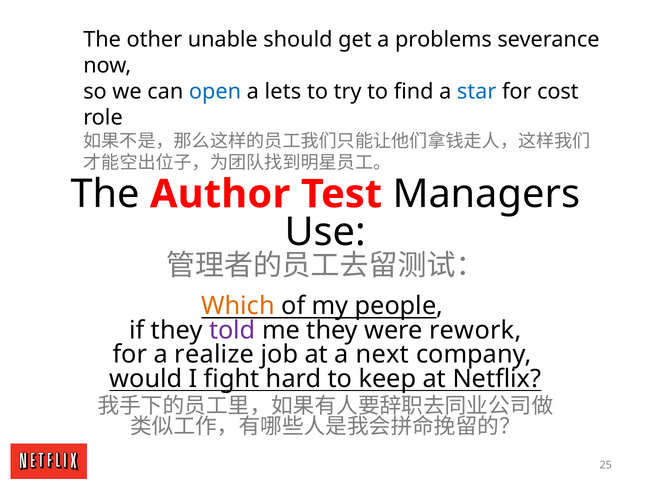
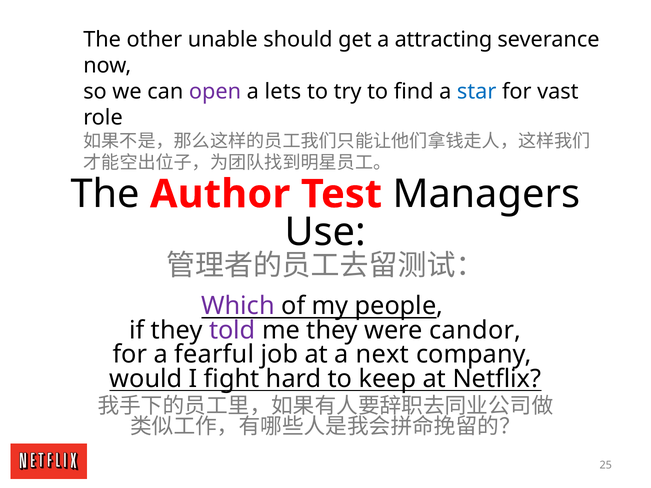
problems: problems -> attracting
open colour: blue -> purple
cost: cost -> vast
Which colour: orange -> purple
rework: rework -> candor
realize: realize -> fearful
